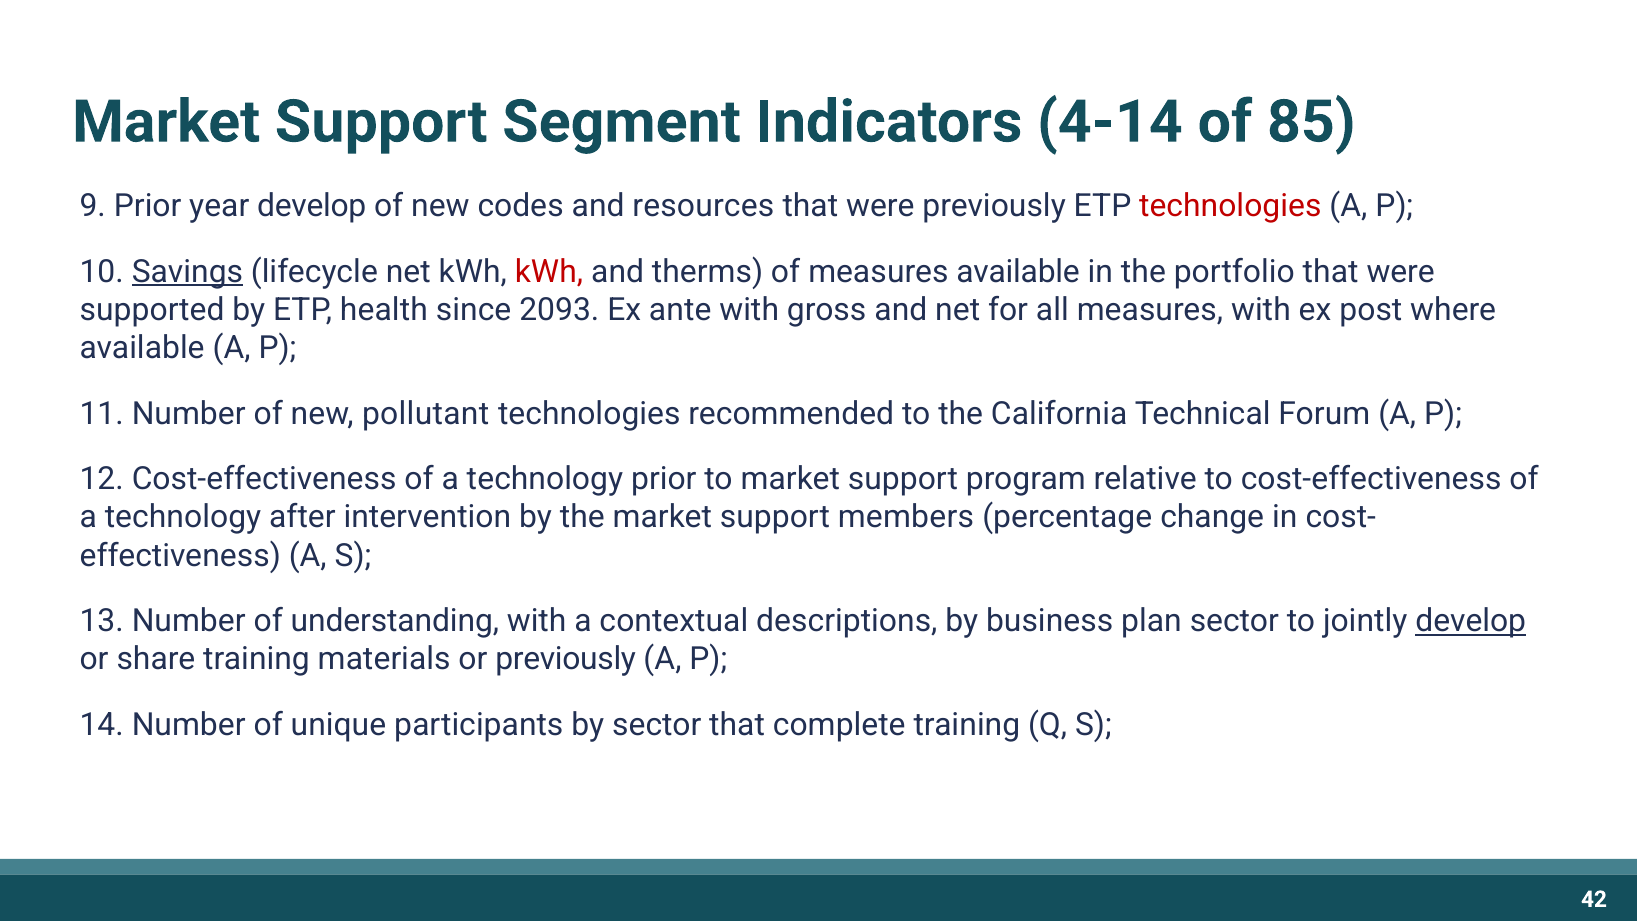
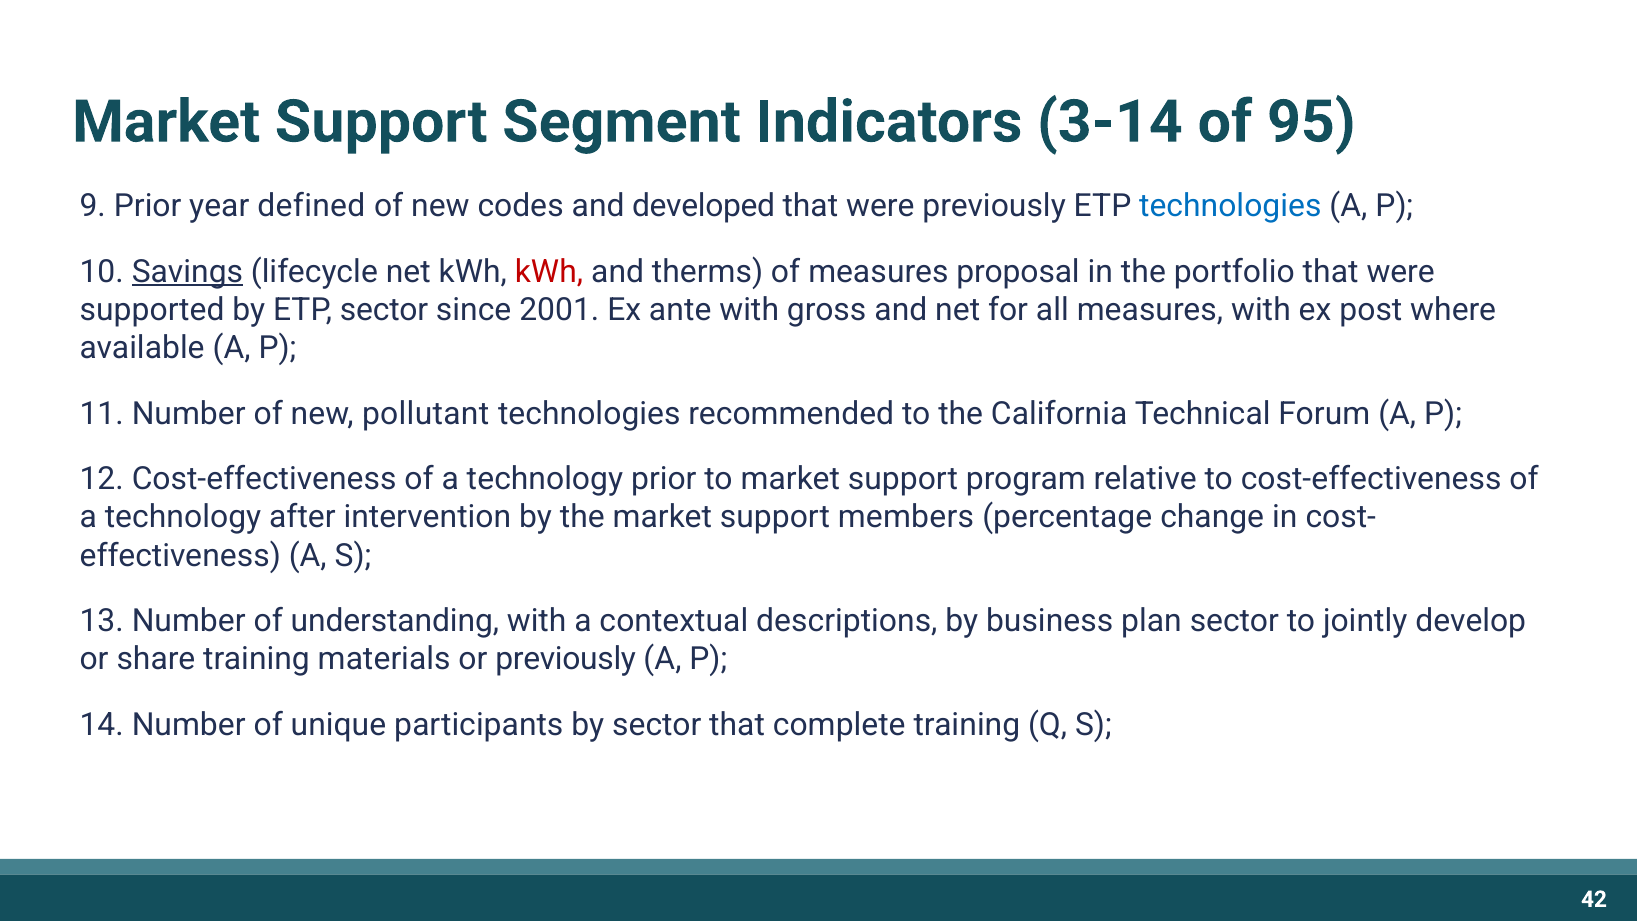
4-14: 4-14 -> 3-14
85: 85 -> 95
year develop: develop -> defined
resources: resources -> developed
technologies at (1230, 206) colour: red -> blue
measures available: available -> proposal
ETP health: health -> sector
2093: 2093 -> 2001
develop at (1471, 621) underline: present -> none
